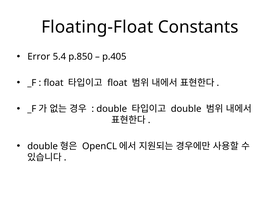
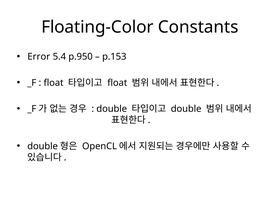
Floating-Float: Floating-Float -> Floating-Color
p.850: p.850 -> p.950
p.405: p.405 -> p.153
